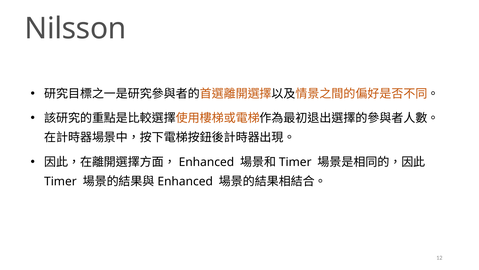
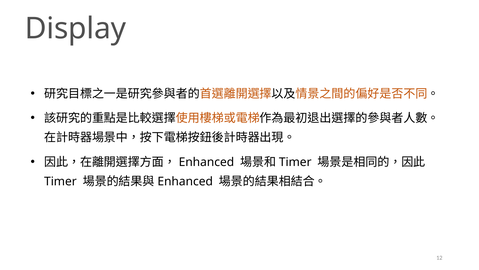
Nilsson: Nilsson -> Display
